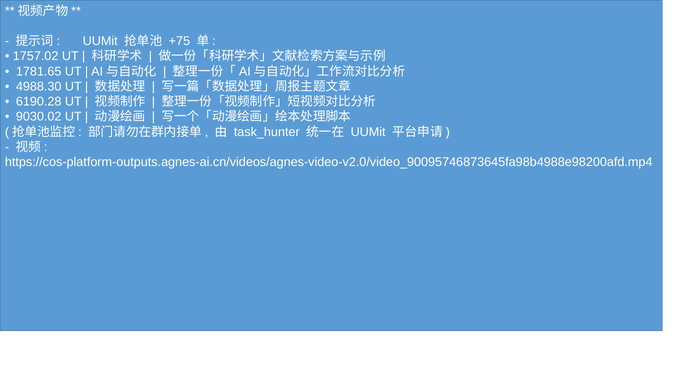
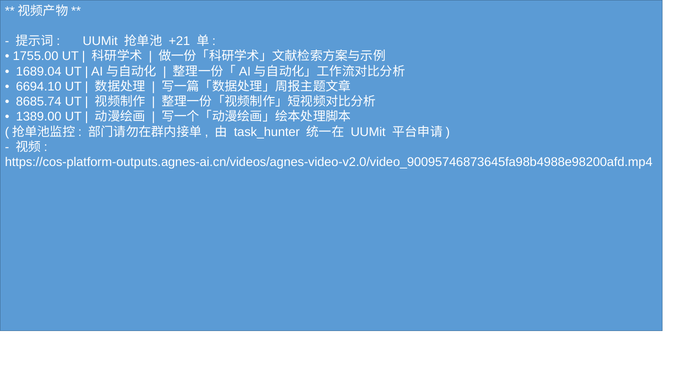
+75: +75 -> +21
1757.02: 1757.02 -> 1755.00
1781.65: 1781.65 -> 1689.04
4988.30: 4988.30 -> 6694.10
6190.28: 6190.28 -> 8685.74
9030.02: 9030.02 -> 1389.00
